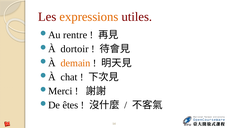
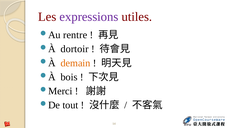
expressions colour: orange -> purple
chat: chat -> bois
êtes: êtes -> tout
